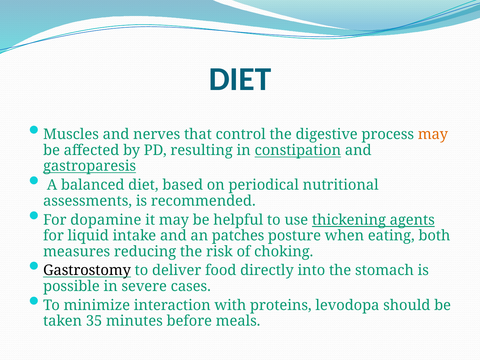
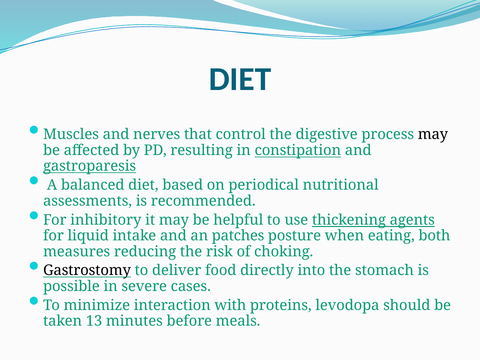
may at (433, 134) colour: orange -> black
dopamine: dopamine -> inhibitory
35: 35 -> 13
